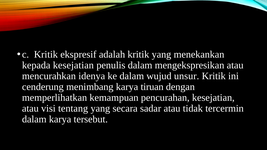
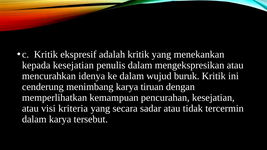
unsur: unsur -> buruk
tentang: tentang -> kriteria
